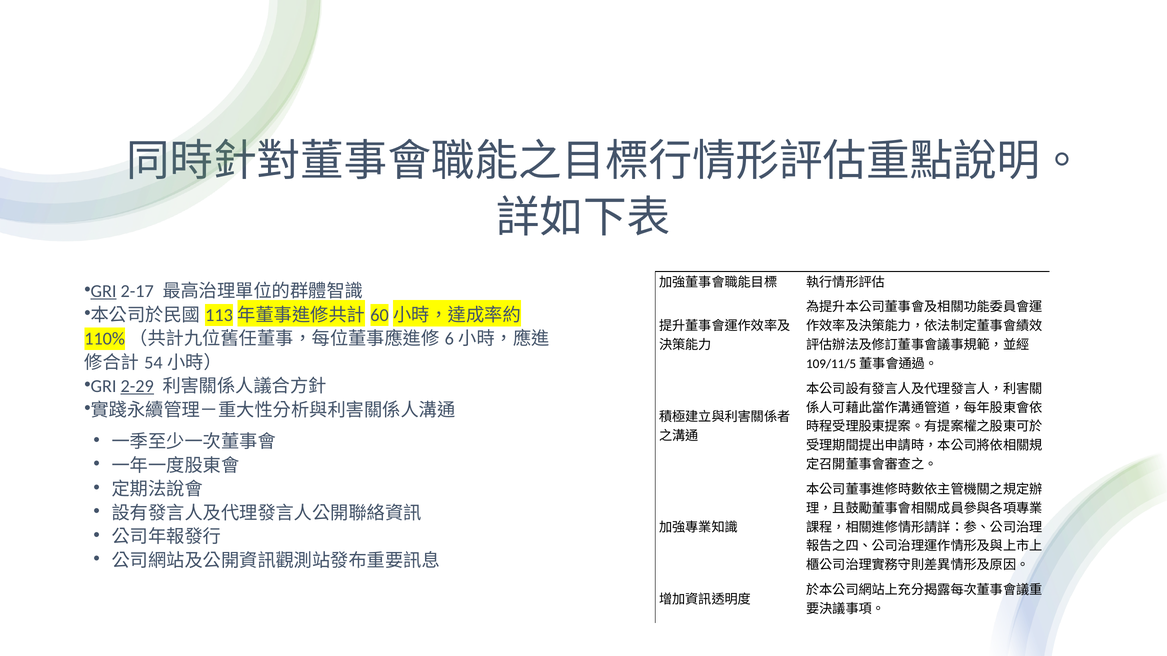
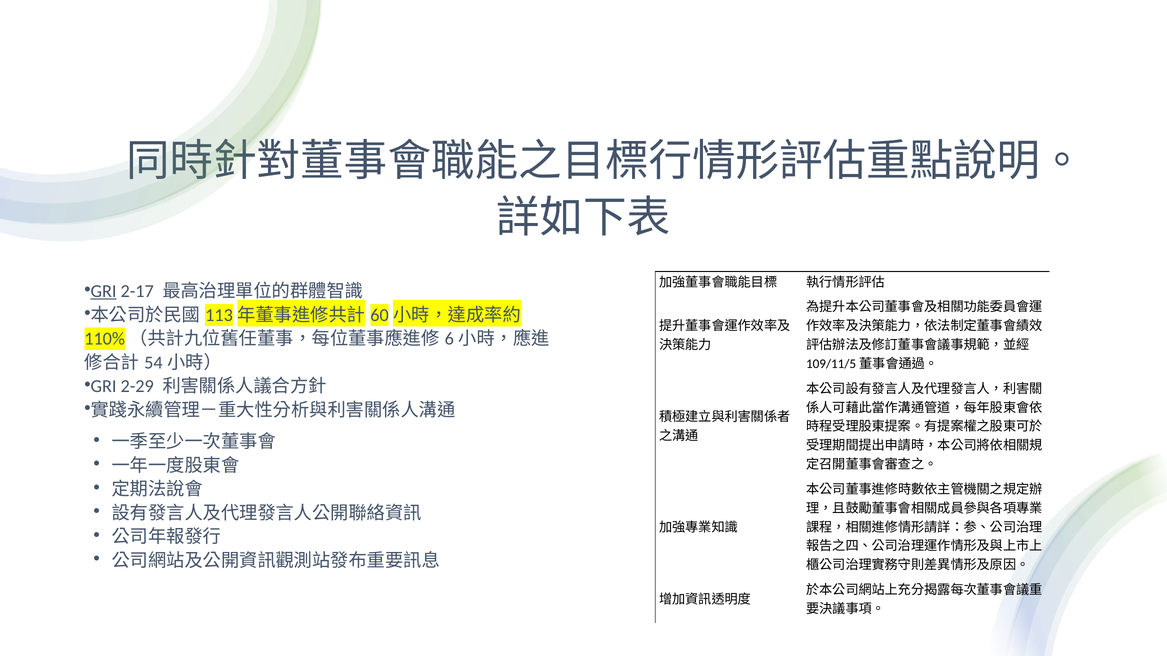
2-29 underline: present -> none
